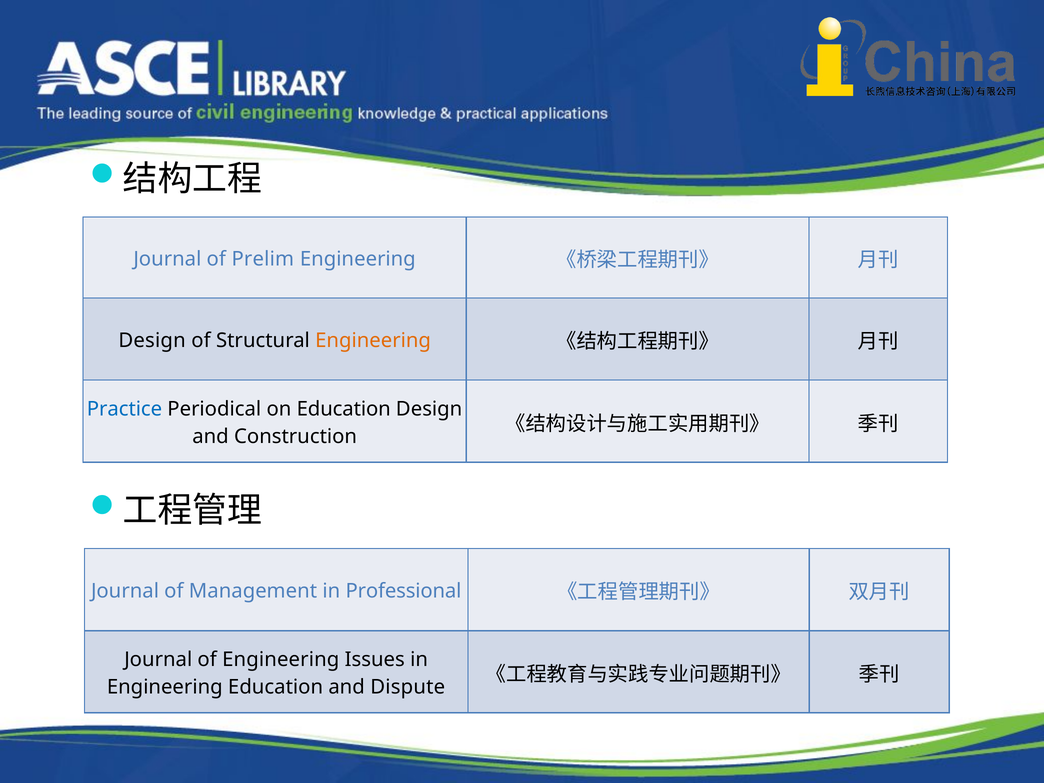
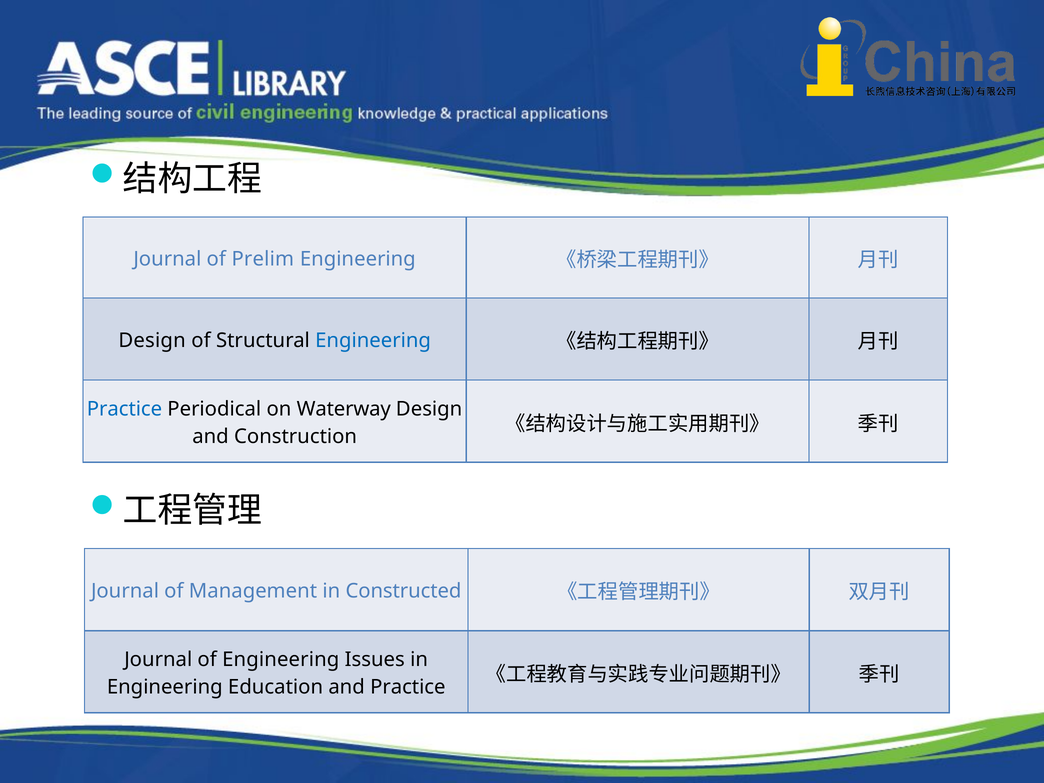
Engineering at (373, 341) colour: orange -> blue
on Education: Education -> Waterway
Professional: Professional -> Constructed
and Dispute: Dispute -> Practice
